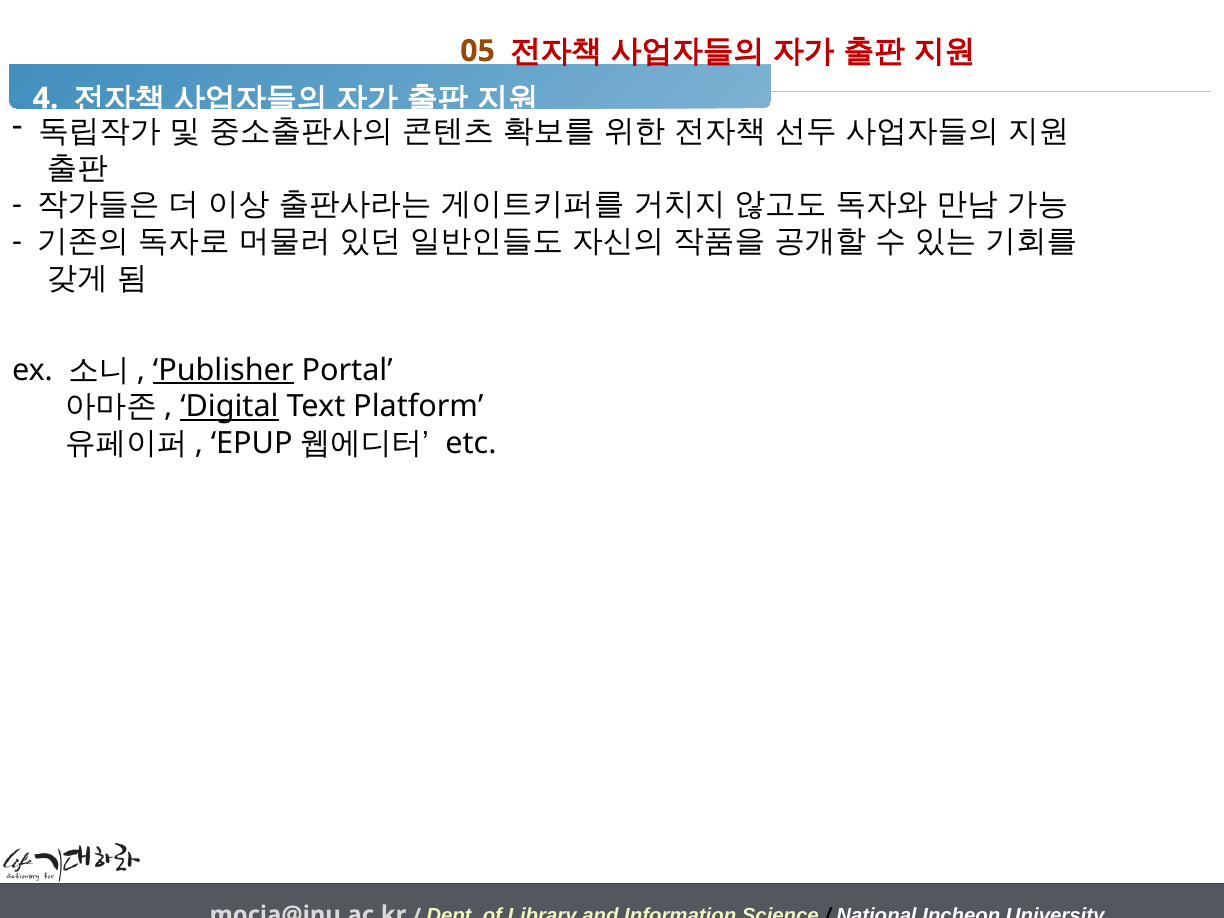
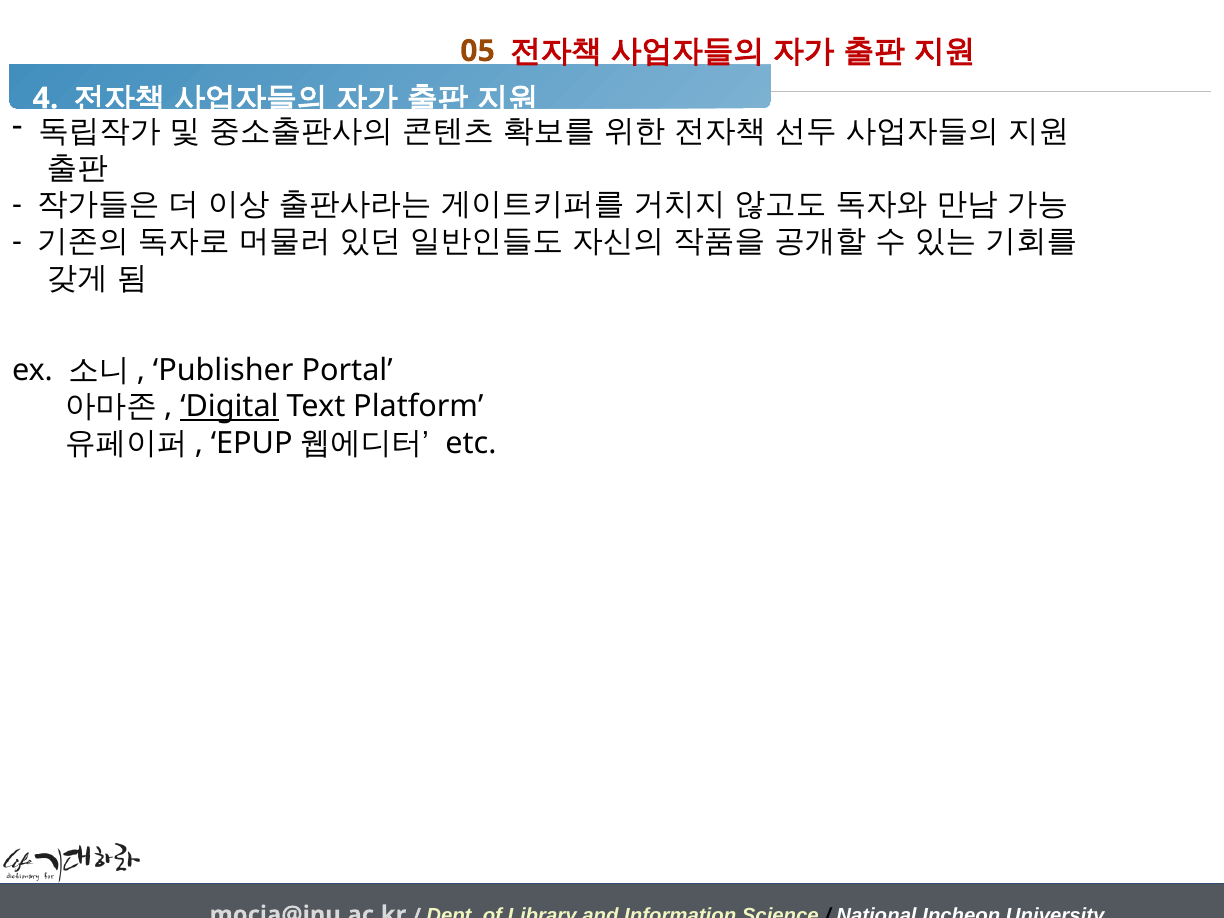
Publisher underline: present -> none
